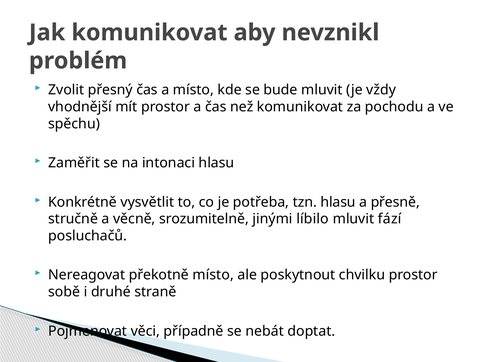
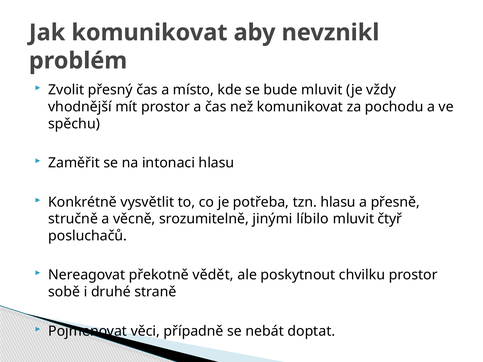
fází: fází -> čtyř
překotně místo: místo -> vědět
